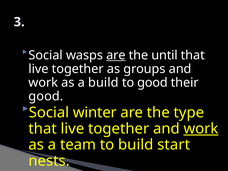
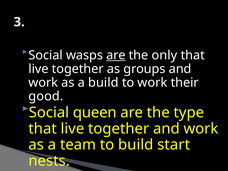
until: until -> only
to good: good -> work
winter: winter -> queen
work at (201, 129) underline: present -> none
